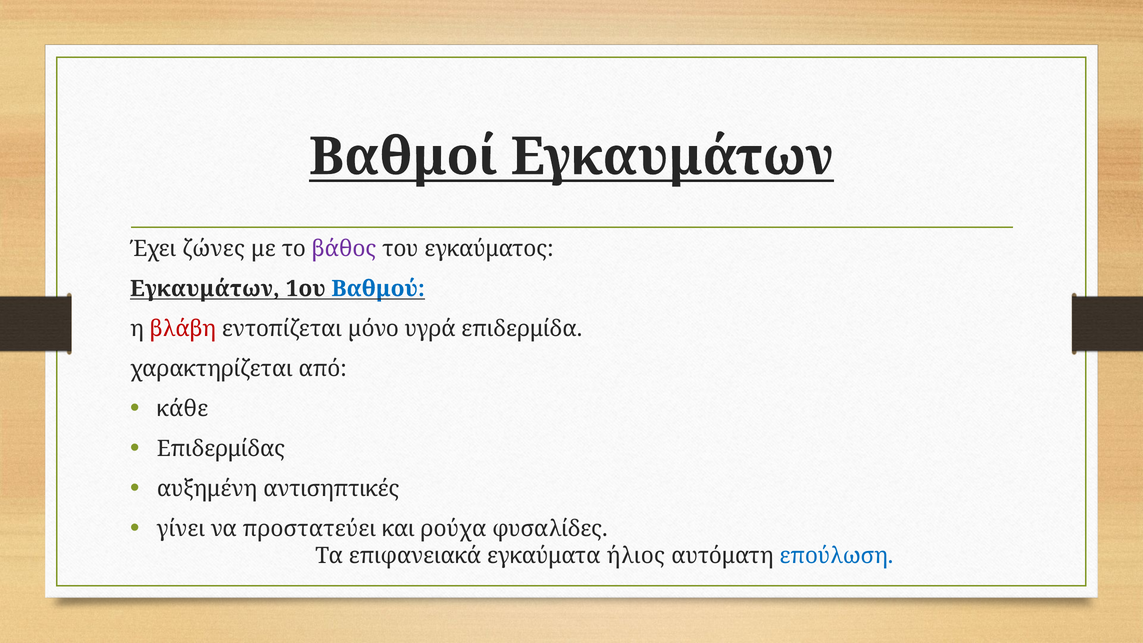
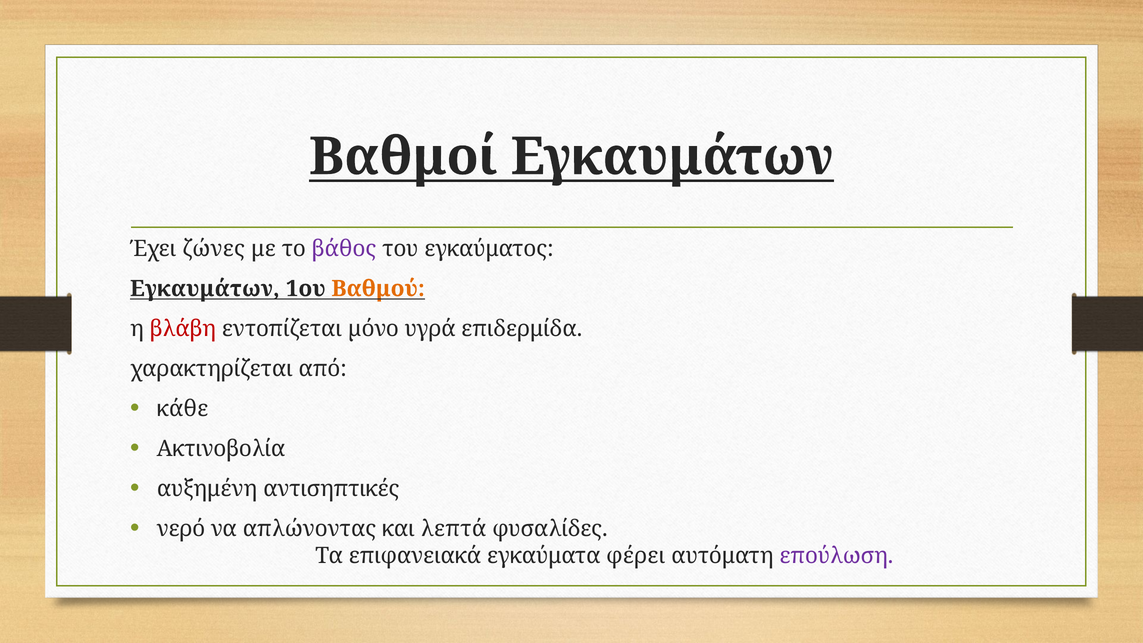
Βαθμού colour: blue -> orange
Επιδερμίδας: Επιδερμίδας -> Ακτινοβολία
γίνει: γίνει -> νερό
προστατεύει: προστατεύει -> απλώνοντας
ρούχα: ρούχα -> λεπτά
ήλιος: ήλιος -> φέρει
επούλωση colour: blue -> purple
